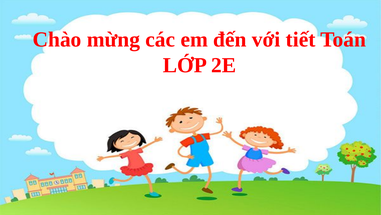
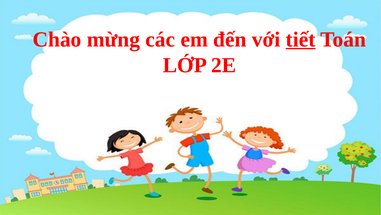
tiết underline: none -> present
